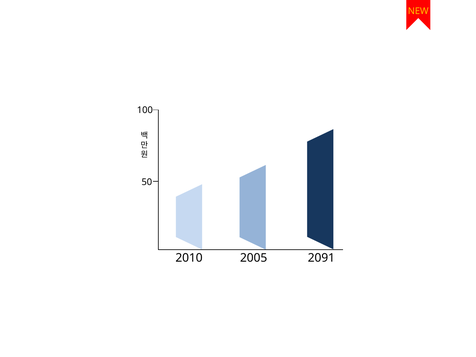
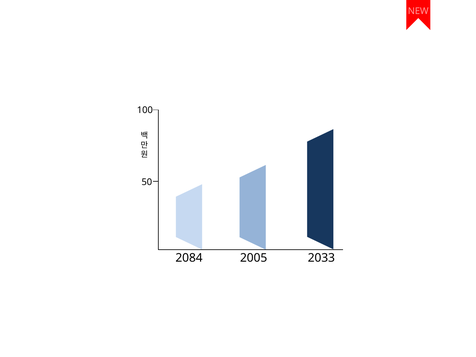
NEW colour: yellow -> pink
2010: 2010 -> 2084
2091: 2091 -> 2033
